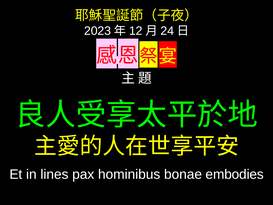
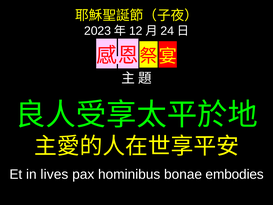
lines: lines -> lives
